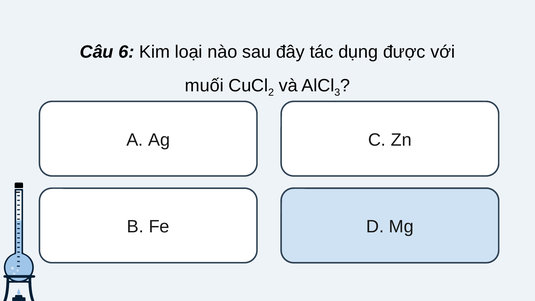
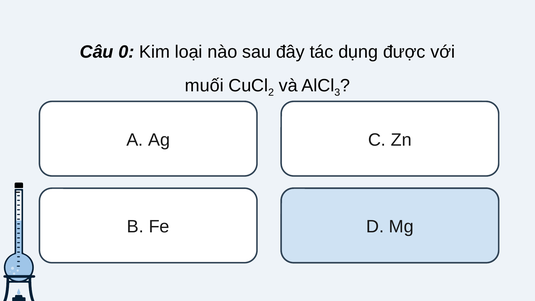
6: 6 -> 0
